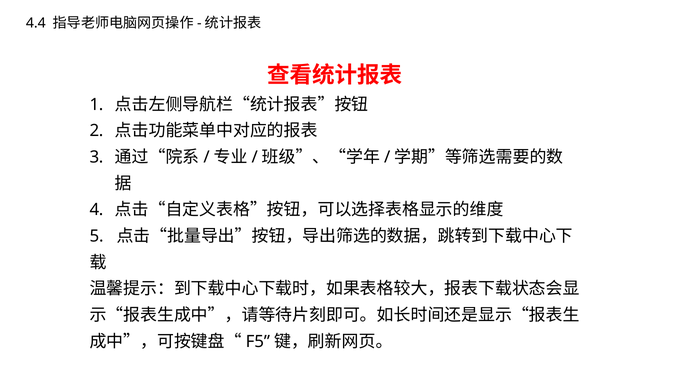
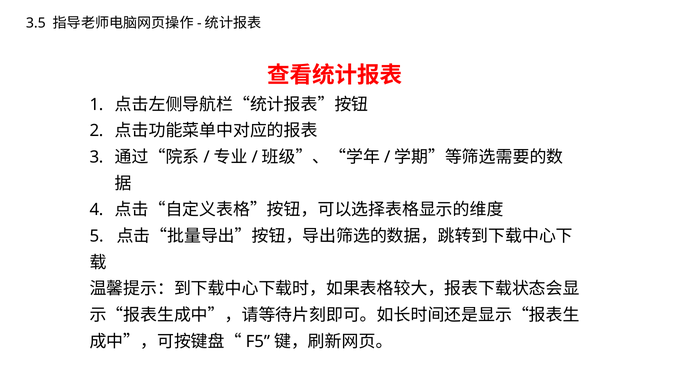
4.4: 4.4 -> 3.5
